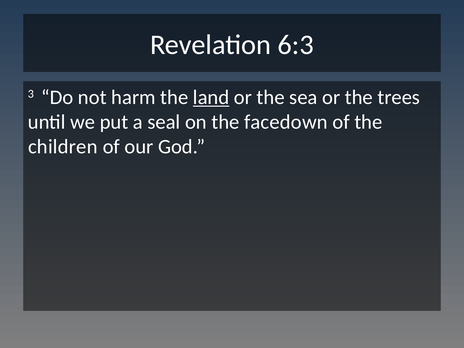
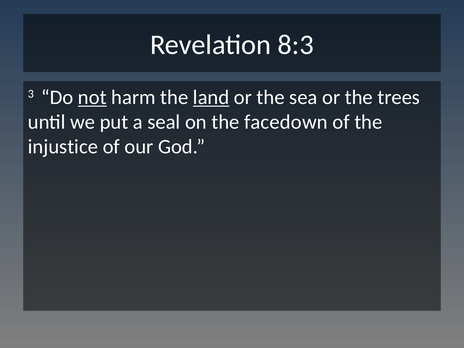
6:3: 6:3 -> 8:3
not underline: none -> present
children: children -> injustice
